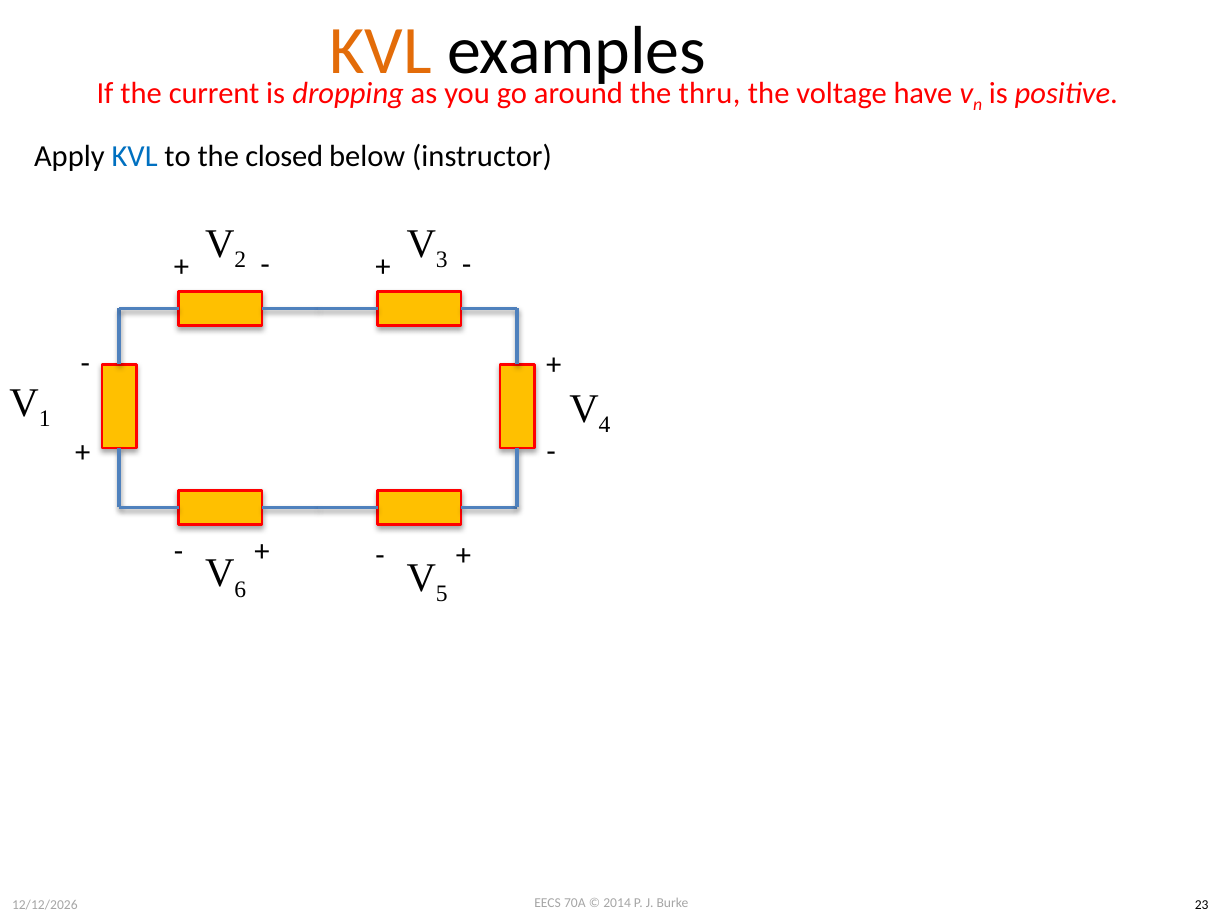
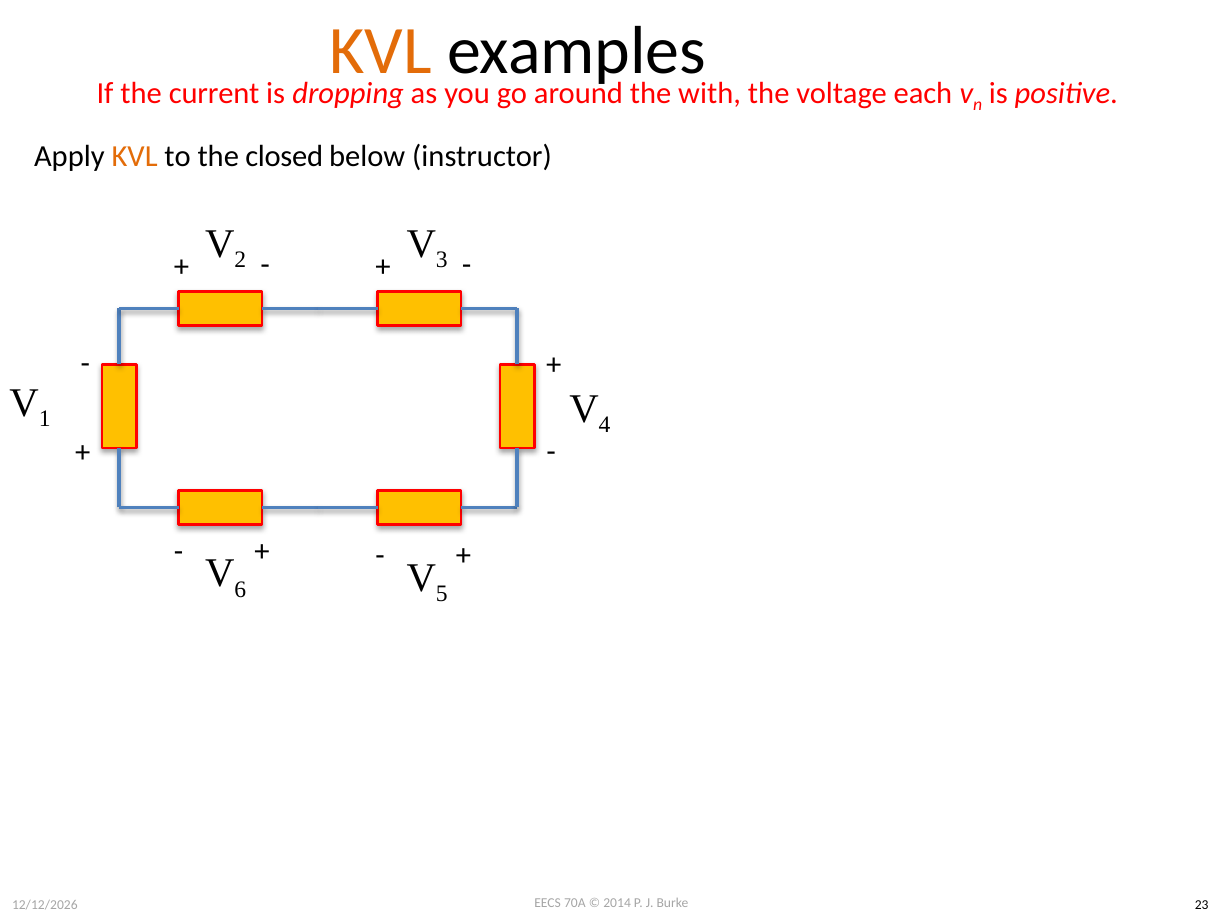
thru: thru -> with
have: have -> each
KVL at (135, 156) colour: blue -> orange
